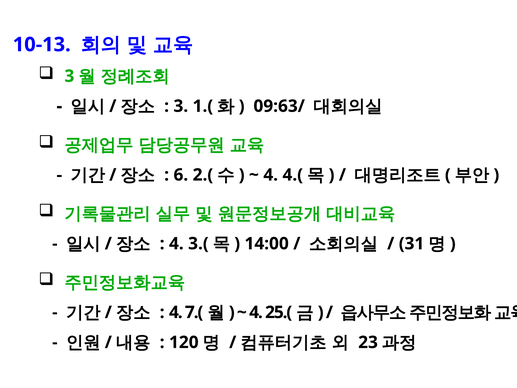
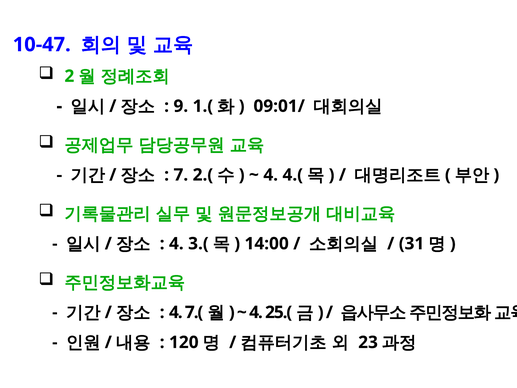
10-13: 10-13 -> 10-47
3 at (69, 76): 3 -> 2
3 at (181, 106): 3 -> 9
09:63/: 09:63/ -> 09:01/
6: 6 -> 7
